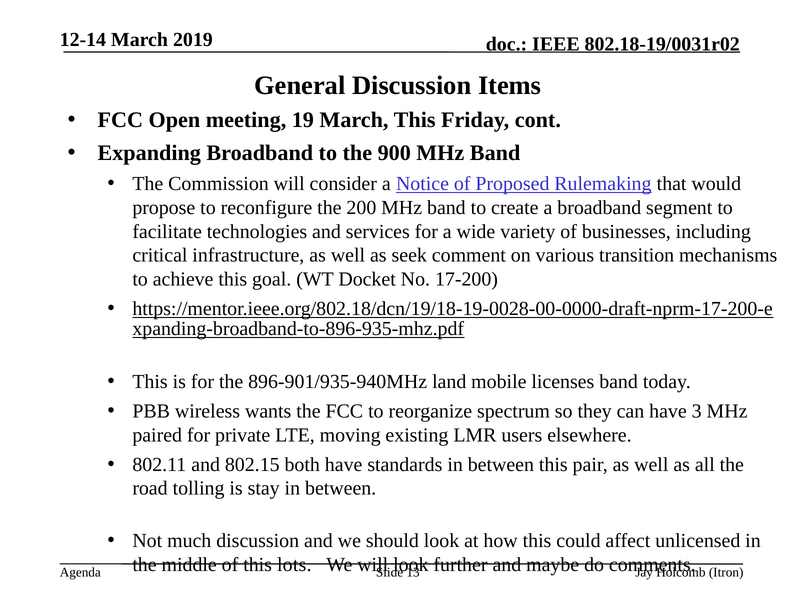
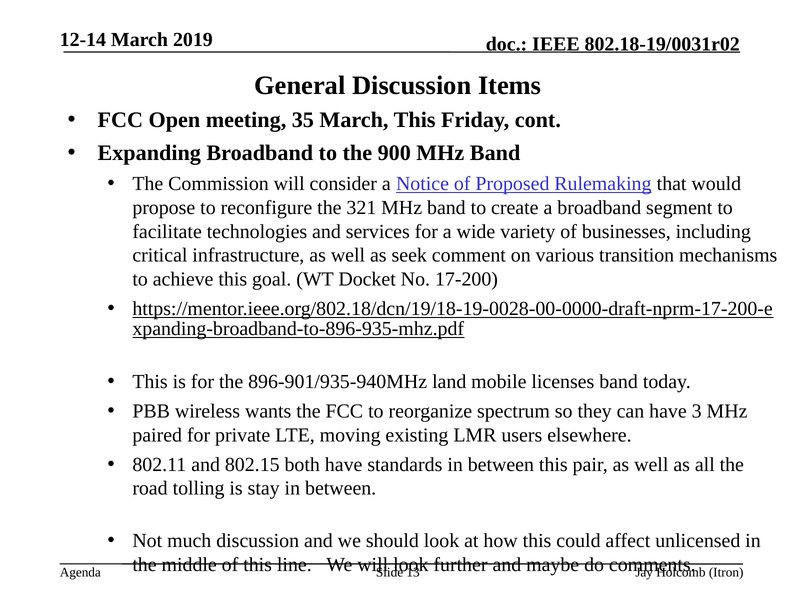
19: 19 -> 35
200: 200 -> 321
lots: lots -> line
